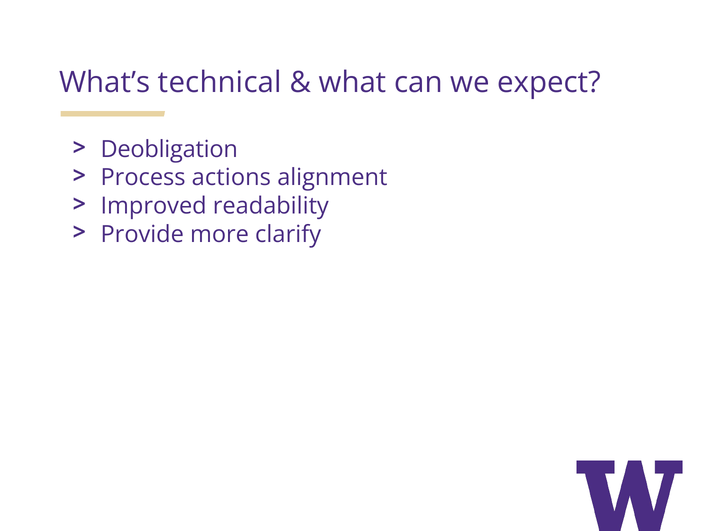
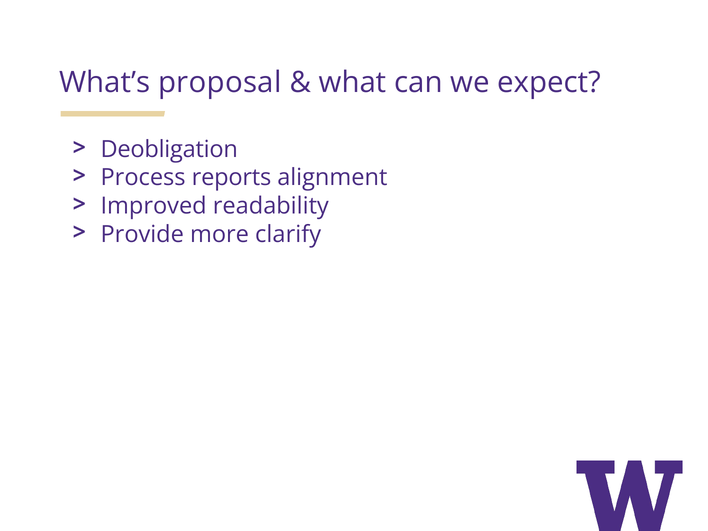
technical: technical -> proposal
actions: actions -> reports
